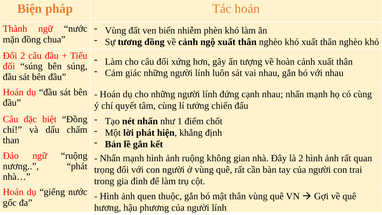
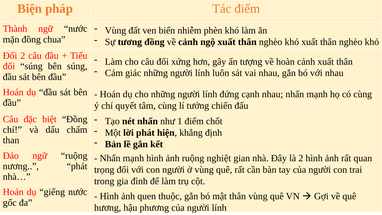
Tác hoán: hoán -> điểm
không: không -> nghiệt
